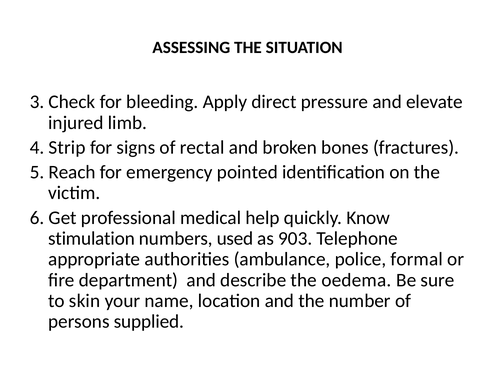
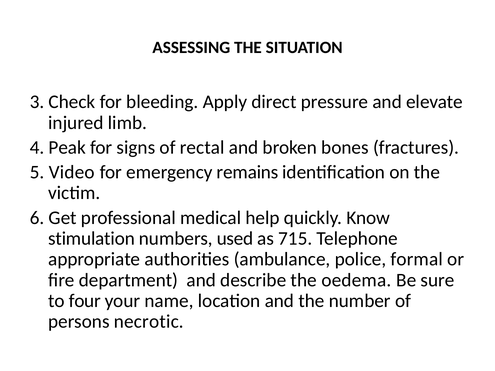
Strip: Strip -> Peak
Reach: Reach -> Video
pointed: pointed -> remains
903: 903 -> 715
skin: skin -> four
supplied: supplied -> necrotic
